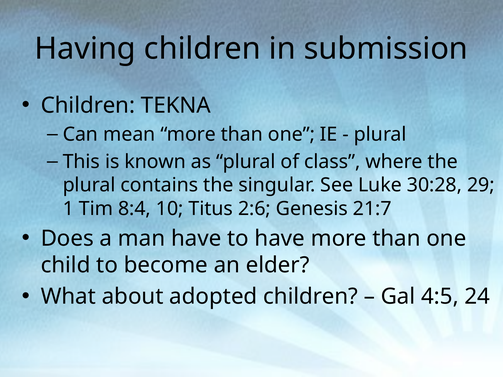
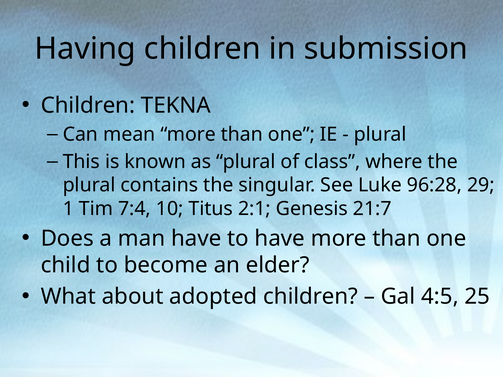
30:28: 30:28 -> 96:28
8:4: 8:4 -> 7:4
2:6: 2:6 -> 2:1
24: 24 -> 25
